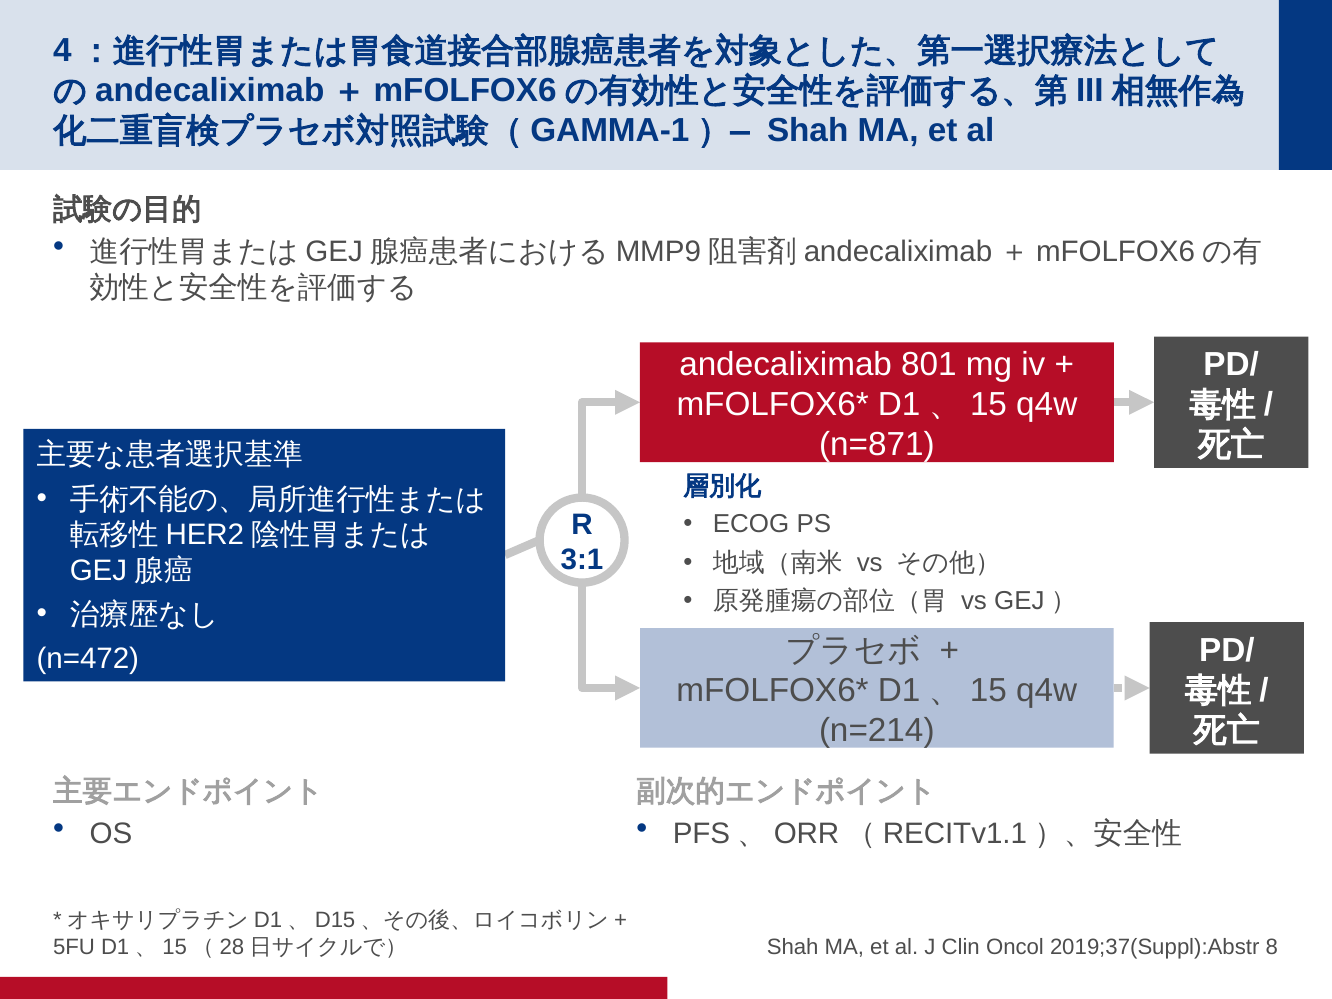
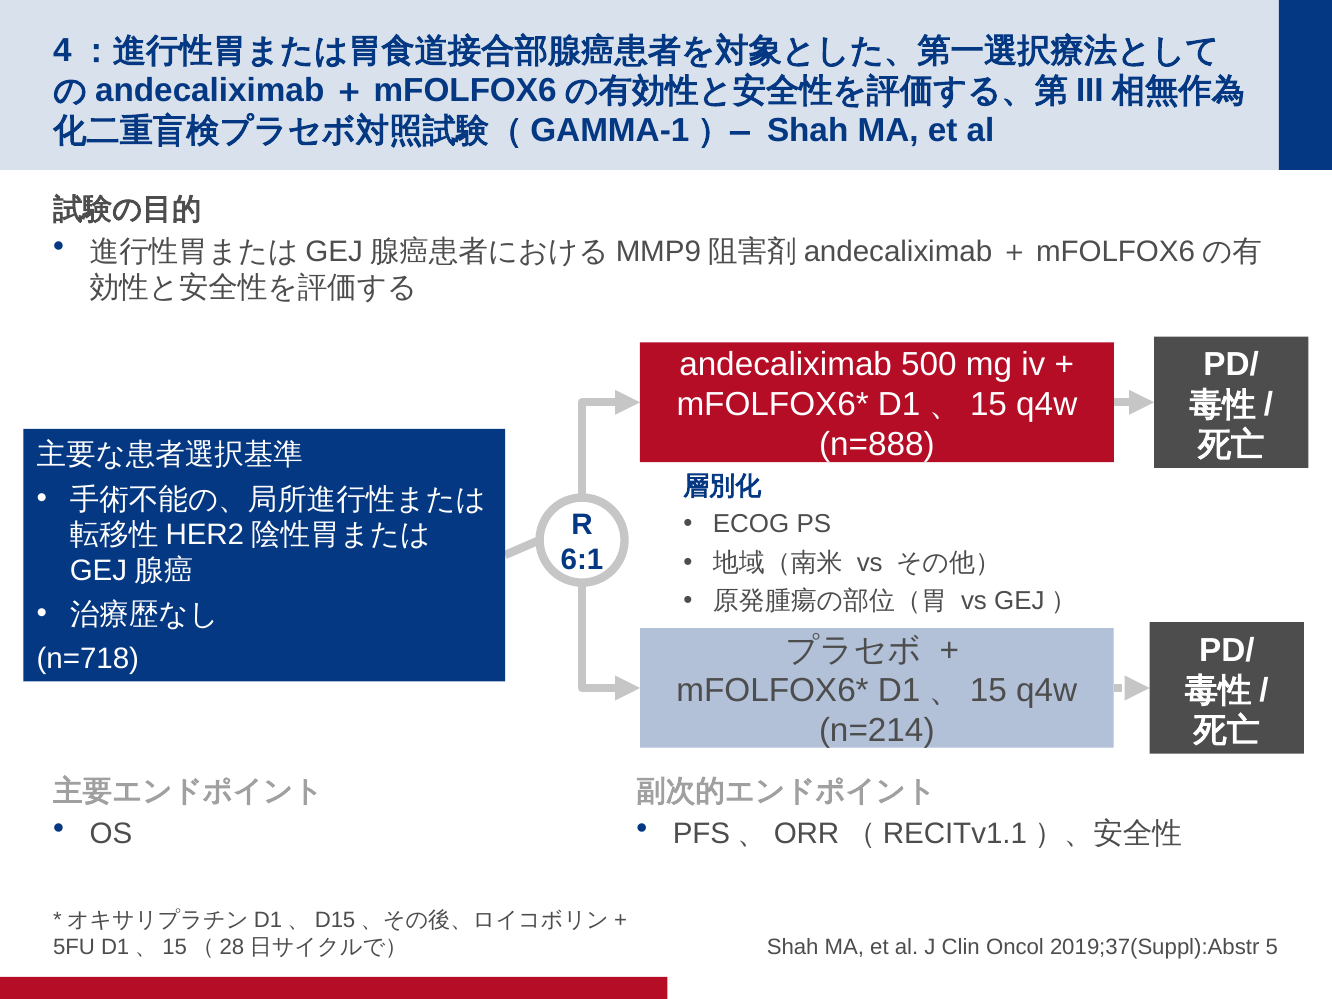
801: 801 -> 500
n=871: n=871 -> n=888
3:1: 3:1 -> 6:1
n=472: n=472 -> n=718
8: 8 -> 5
